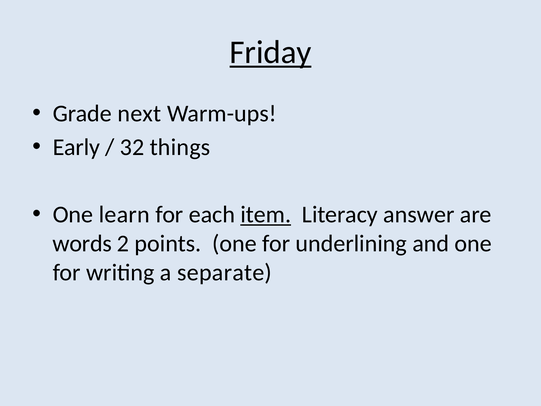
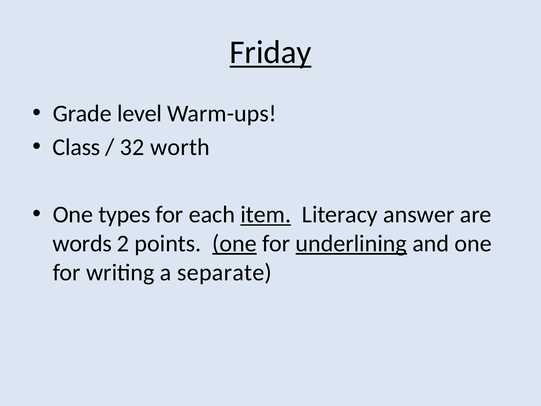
next: next -> level
Early: Early -> Class
things: things -> worth
learn: learn -> types
one at (234, 243) underline: none -> present
underlining underline: none -> present
